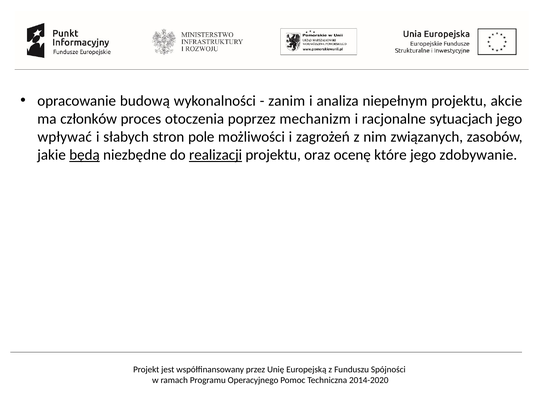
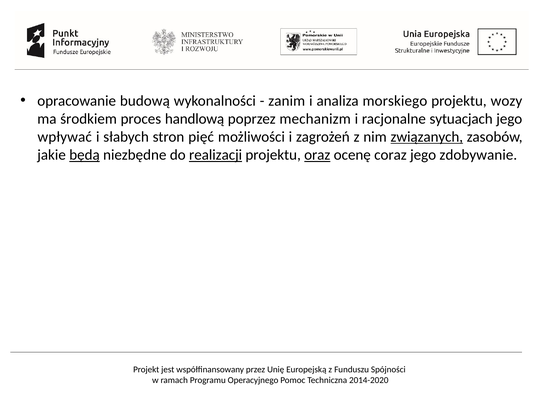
niepełnym: niepełnym -> morskiego
akcie: akcie -> wozy
członków: członków -> środkiem
otoczenia: otoczenia -> handlową
pole: pole -> pięć
związanych underline: none -> present
oraz underline: none -> present
które: które -> coraz
